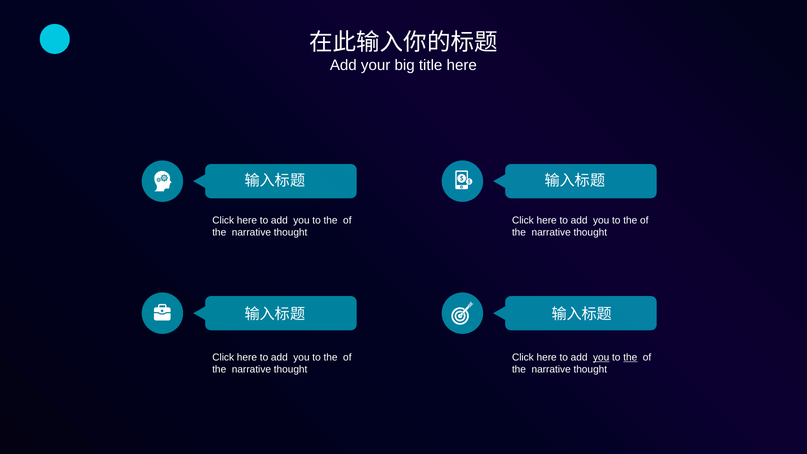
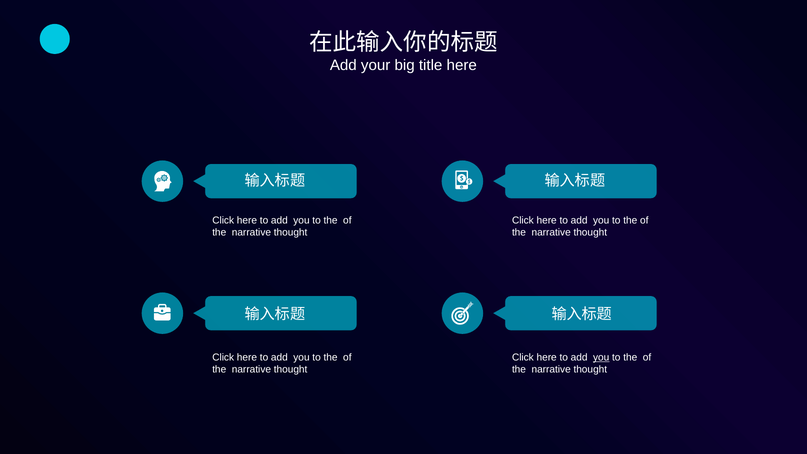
the at (630, 357) underline: present -> none
